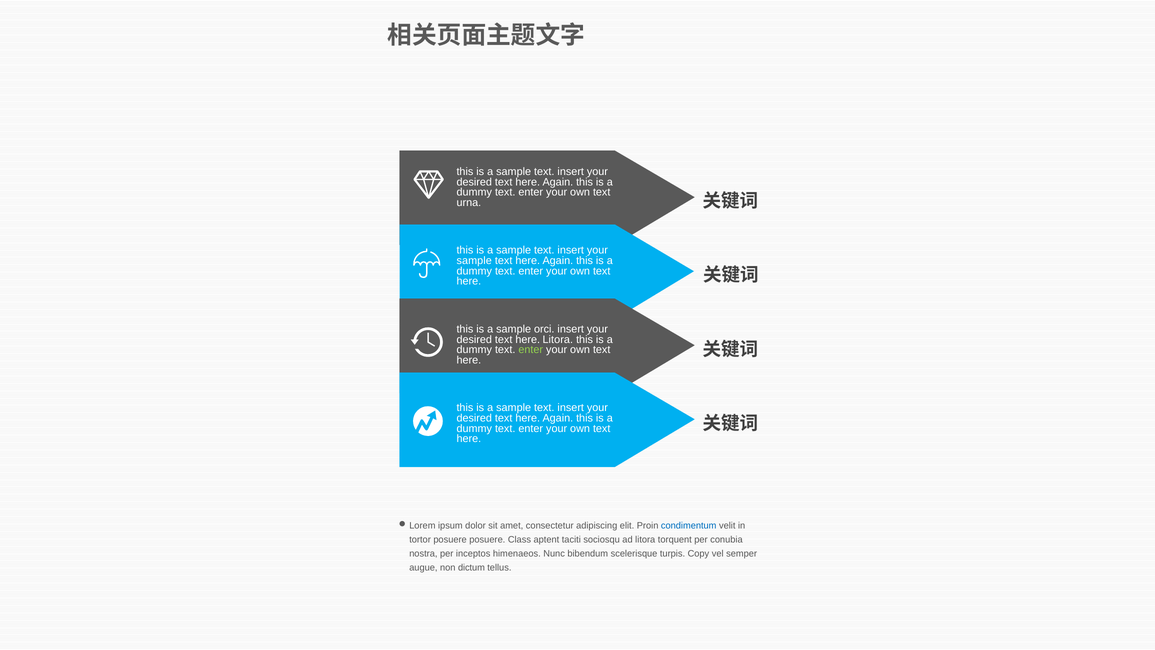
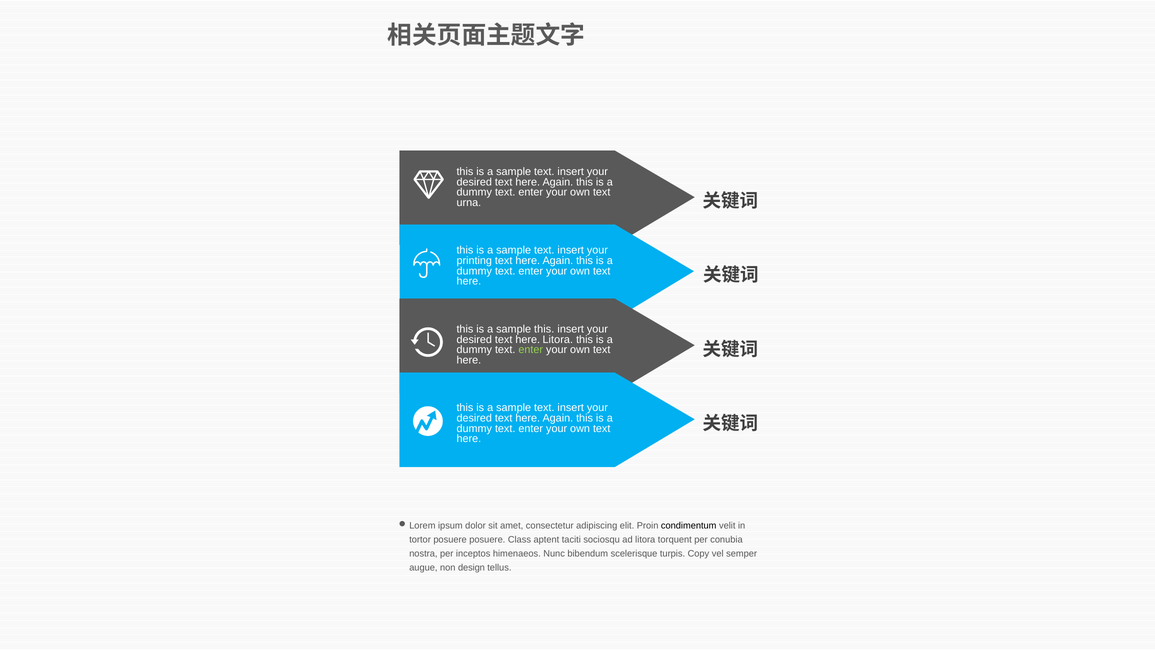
sample at (474, 261): sample -> printing
sample orci: orci -> this
condimentum colour: blue -> black
dictum: dictum -> design
